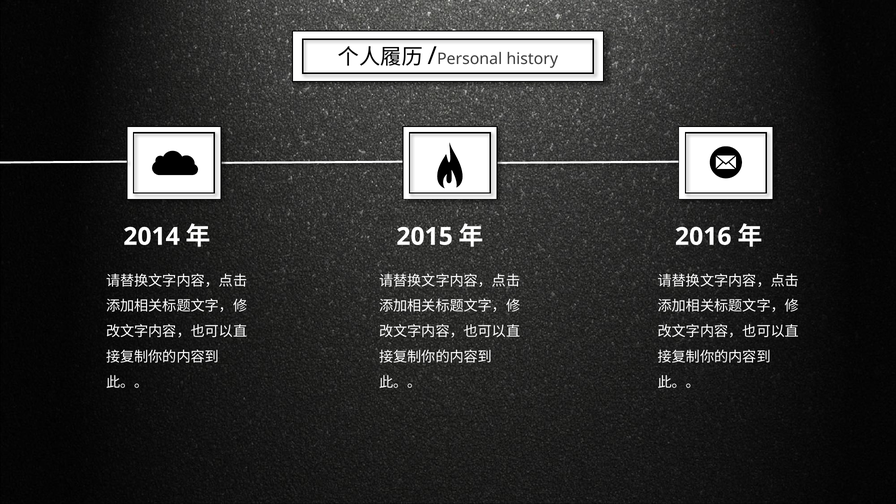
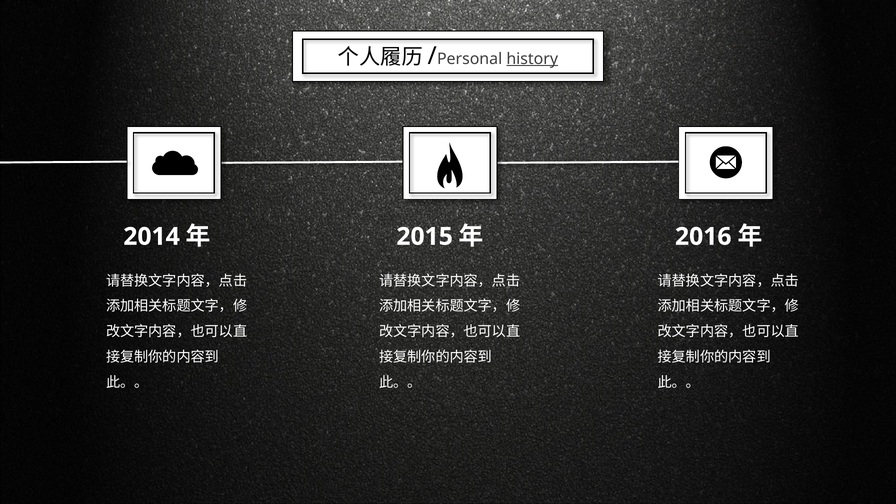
history underline: none -> present
